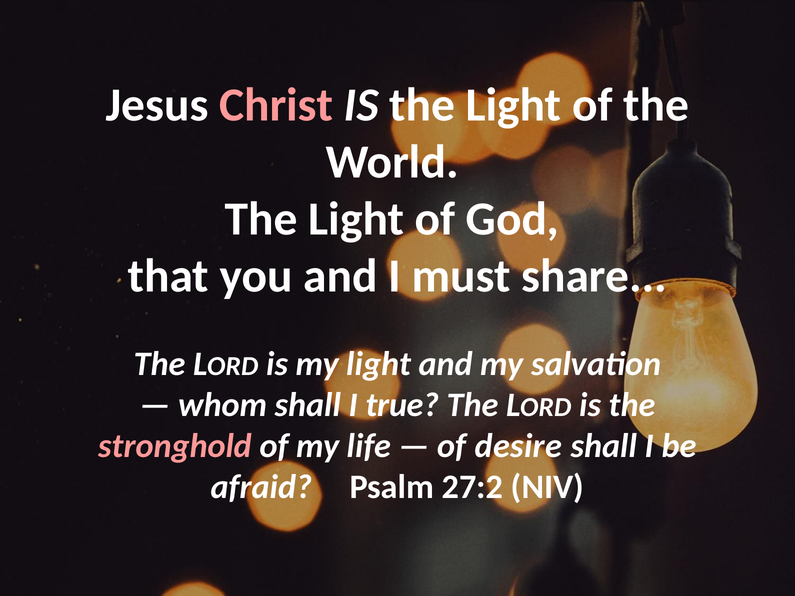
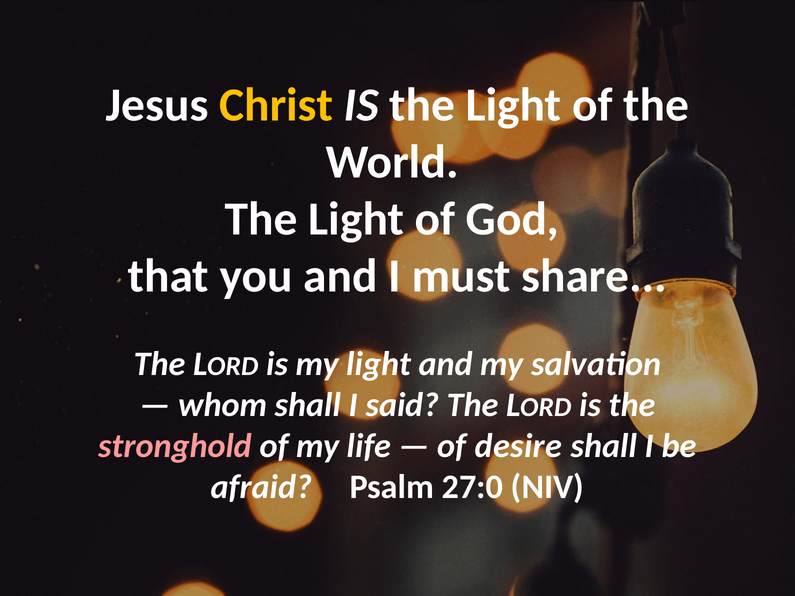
Christ colour: pink -> yellow
true: true -> said
27:2: 27:2 -> 27:0
